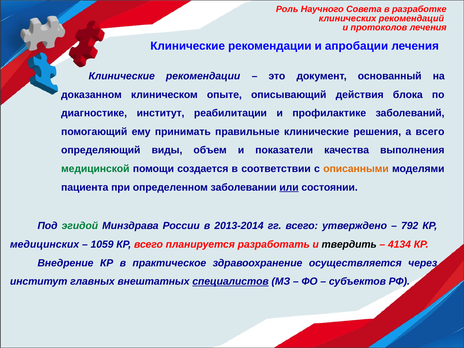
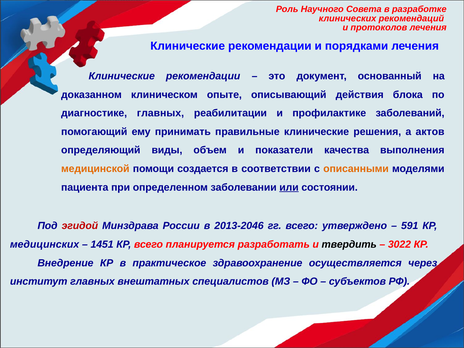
апробации: апробации -> порядками
диагностике институт: институт -> главных
а всего: всего -> актов
медицинской colour: green -> orange
эгидой colour: green -> red
2013-2014: 2013-2014 -> 2013-2046
792: 792 -> 591
1059: 1059 -> 1451
4134: 4134 -> 3022
специалистов underline: present -> none
